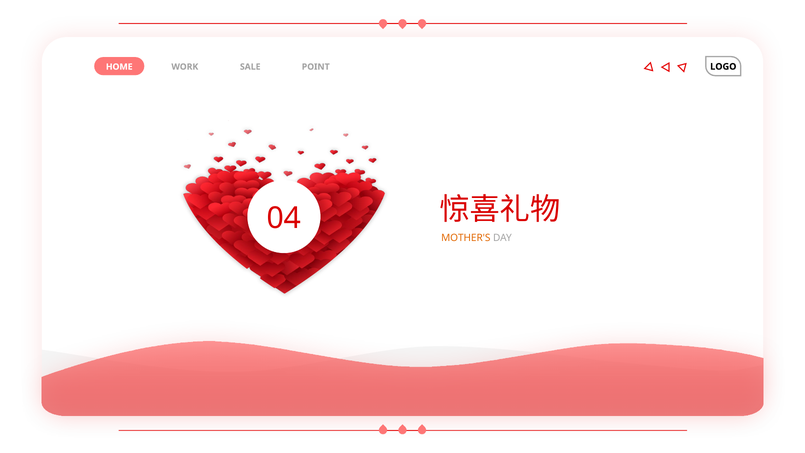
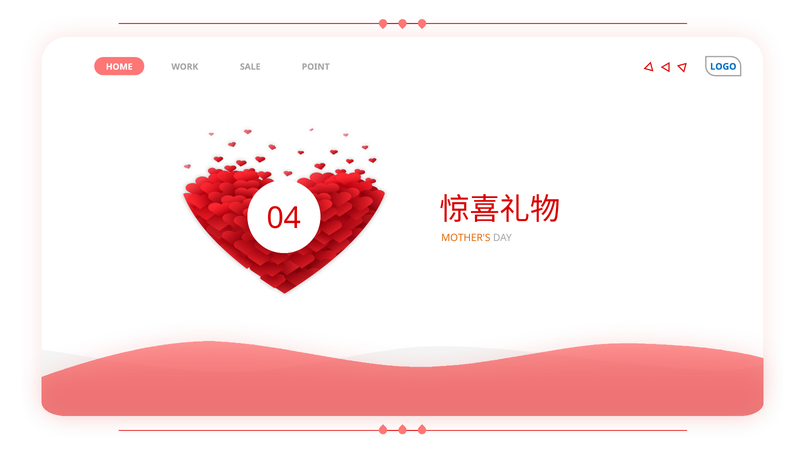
LOGO colour: black -> blue
